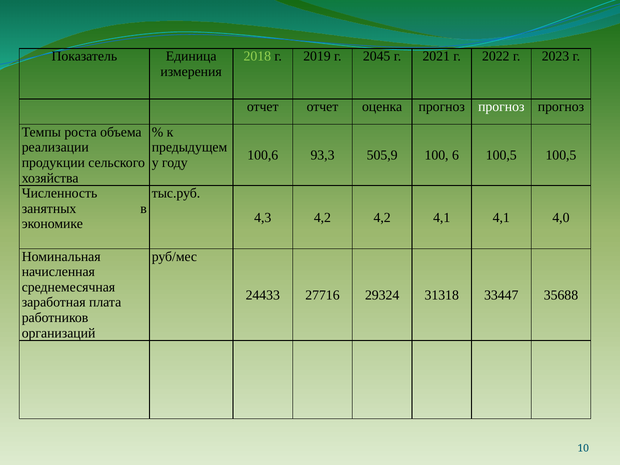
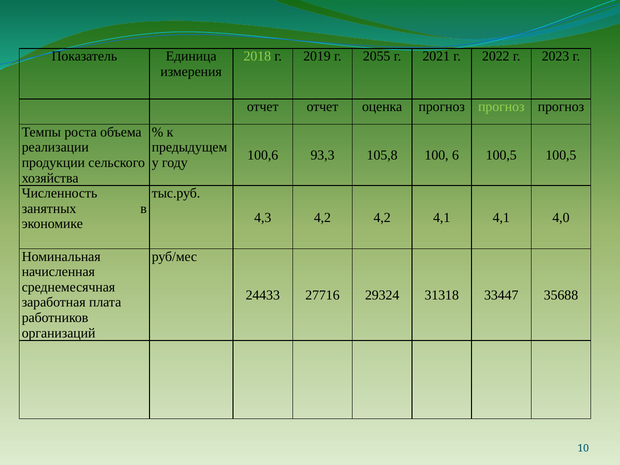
2045: 2045 -> 2055
прогноз at (501, 107) colour: white -> light green
505,9: 505,9 -> 105,8
